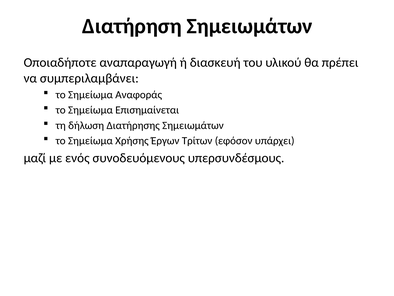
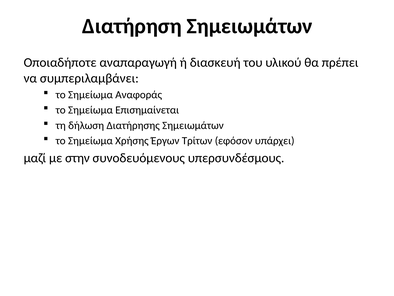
ενός: ενός -> στην
